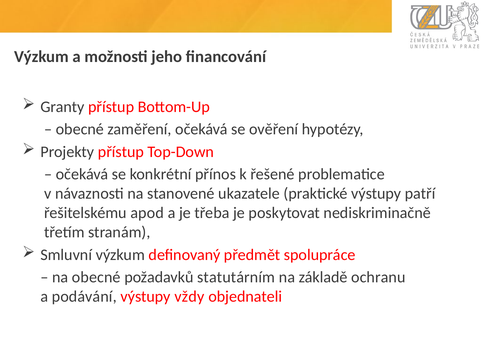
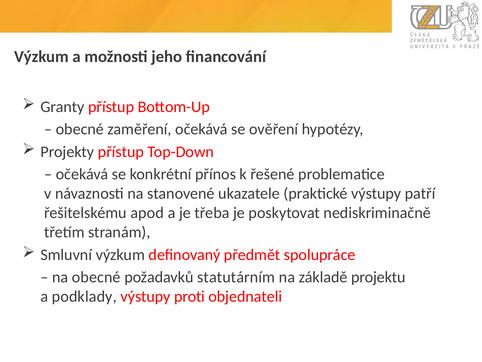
ochranu: ochranu -> projektu
podávání: podávání -> podklady
vždy: vždy -> proti
